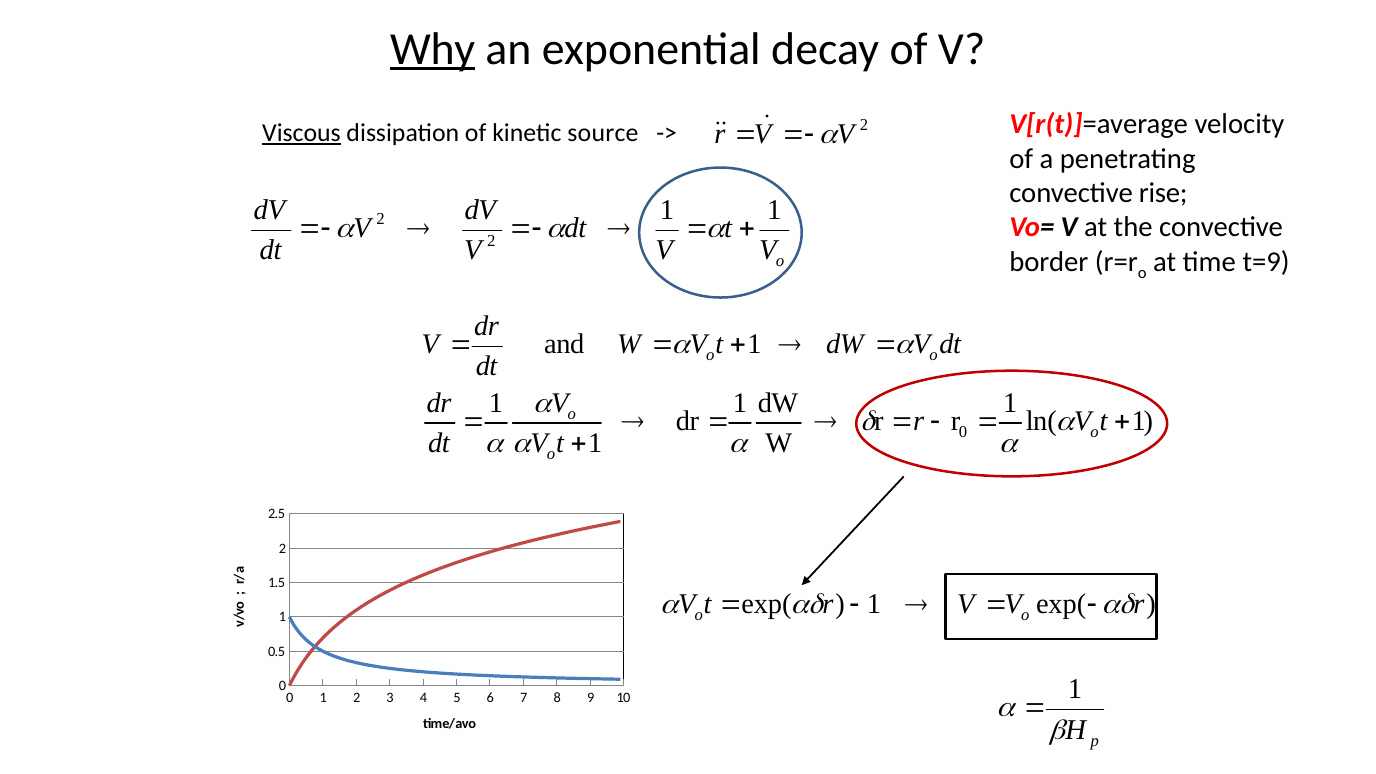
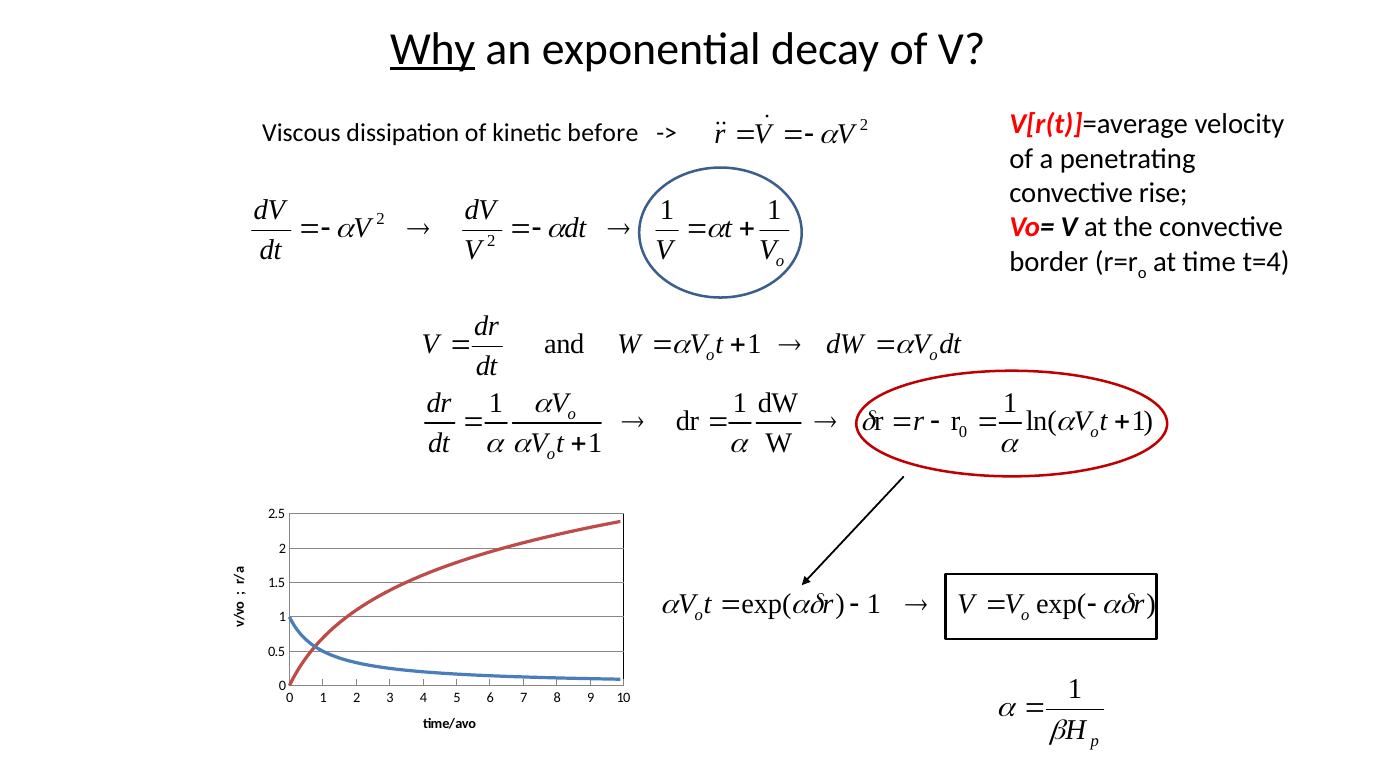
Viscous underline: present -> none
source: source -> before
t=9: t=9 -> t=4
